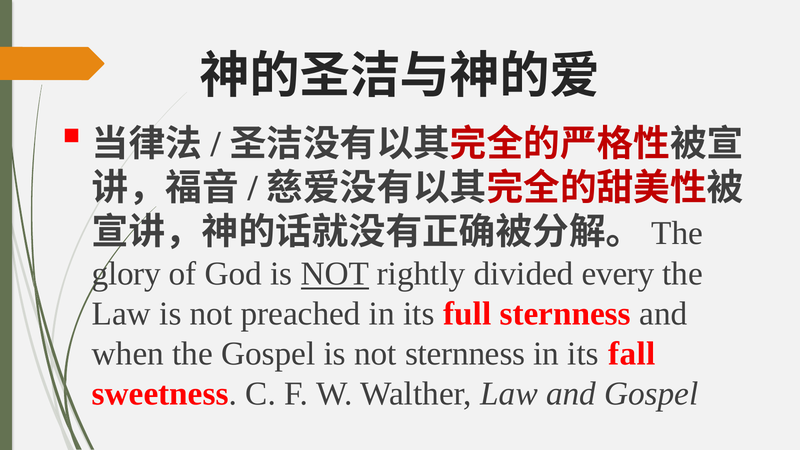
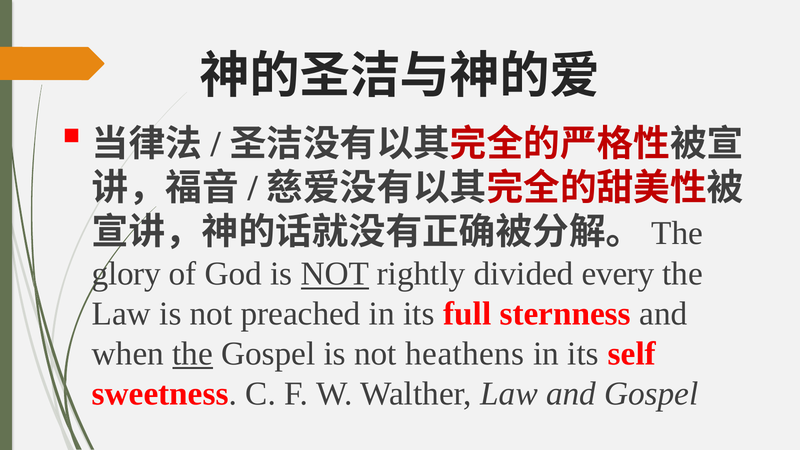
the at (193, 354) underline: none -> present
not sternness: sternness -> heathens
fall: fall -> self
